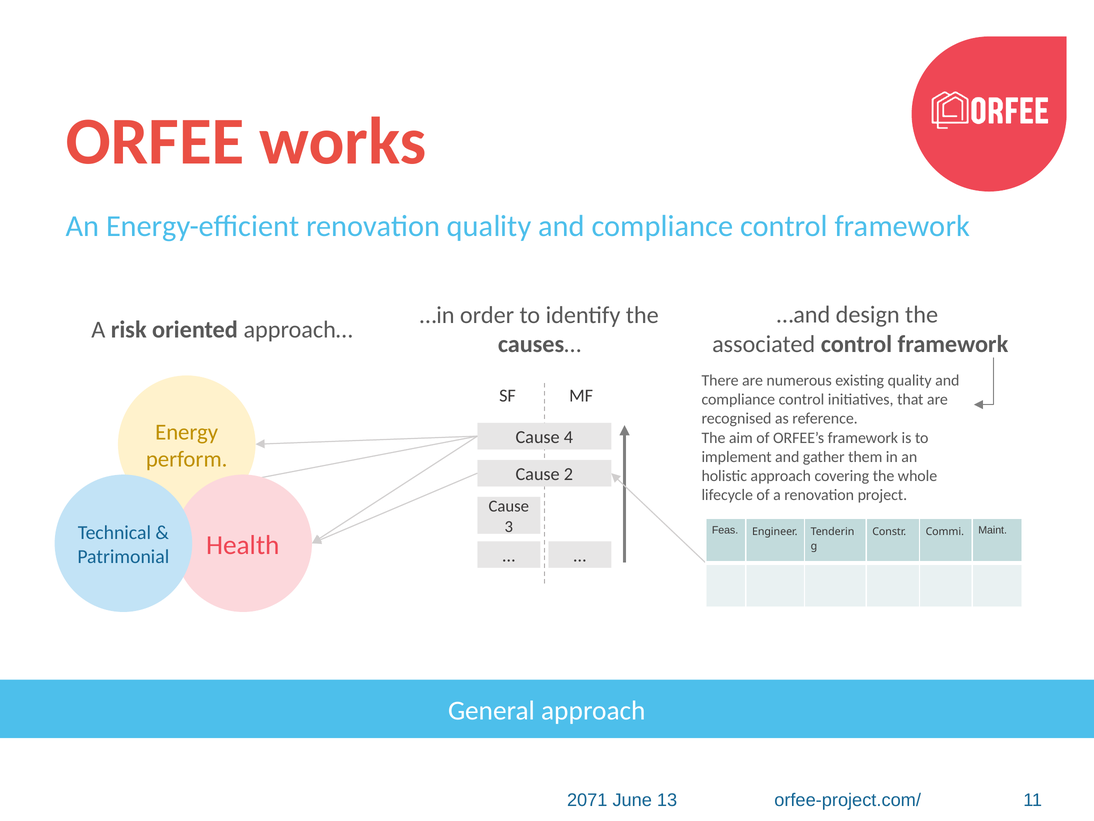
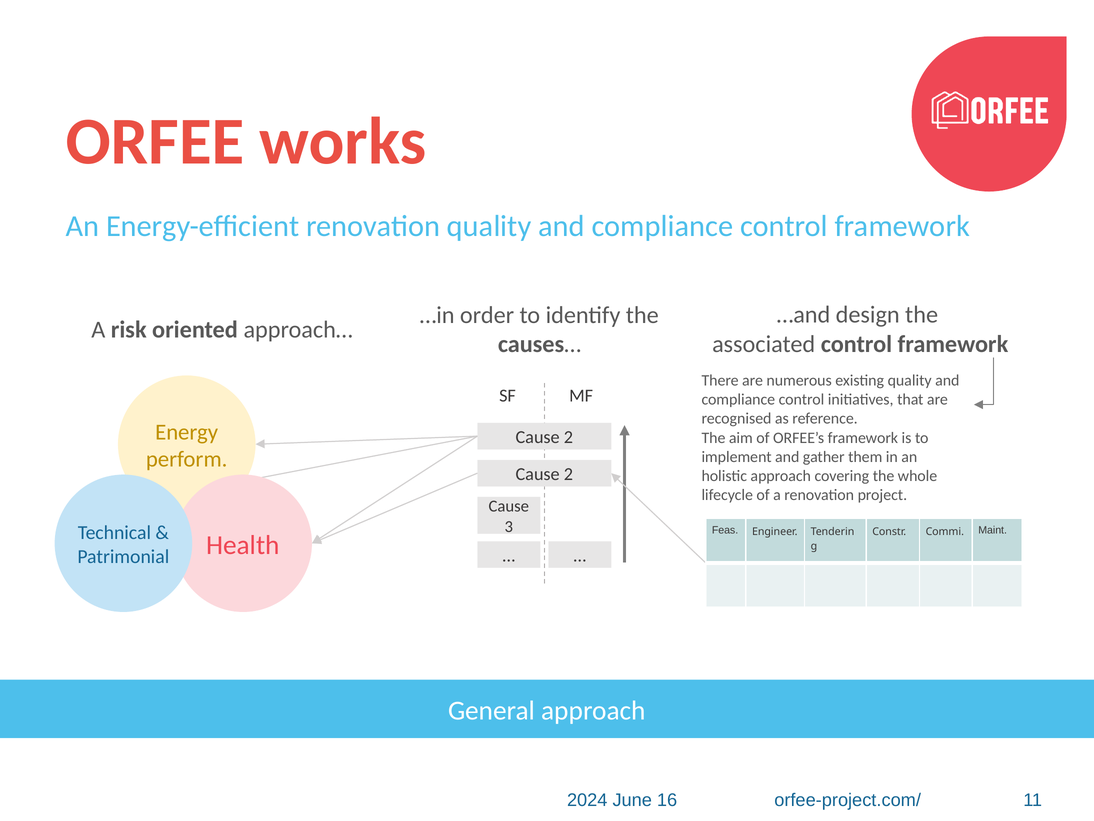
4 at (568, 437): 4 -> 2
2071: 2071 -> 2024
13: 13 -> 16
